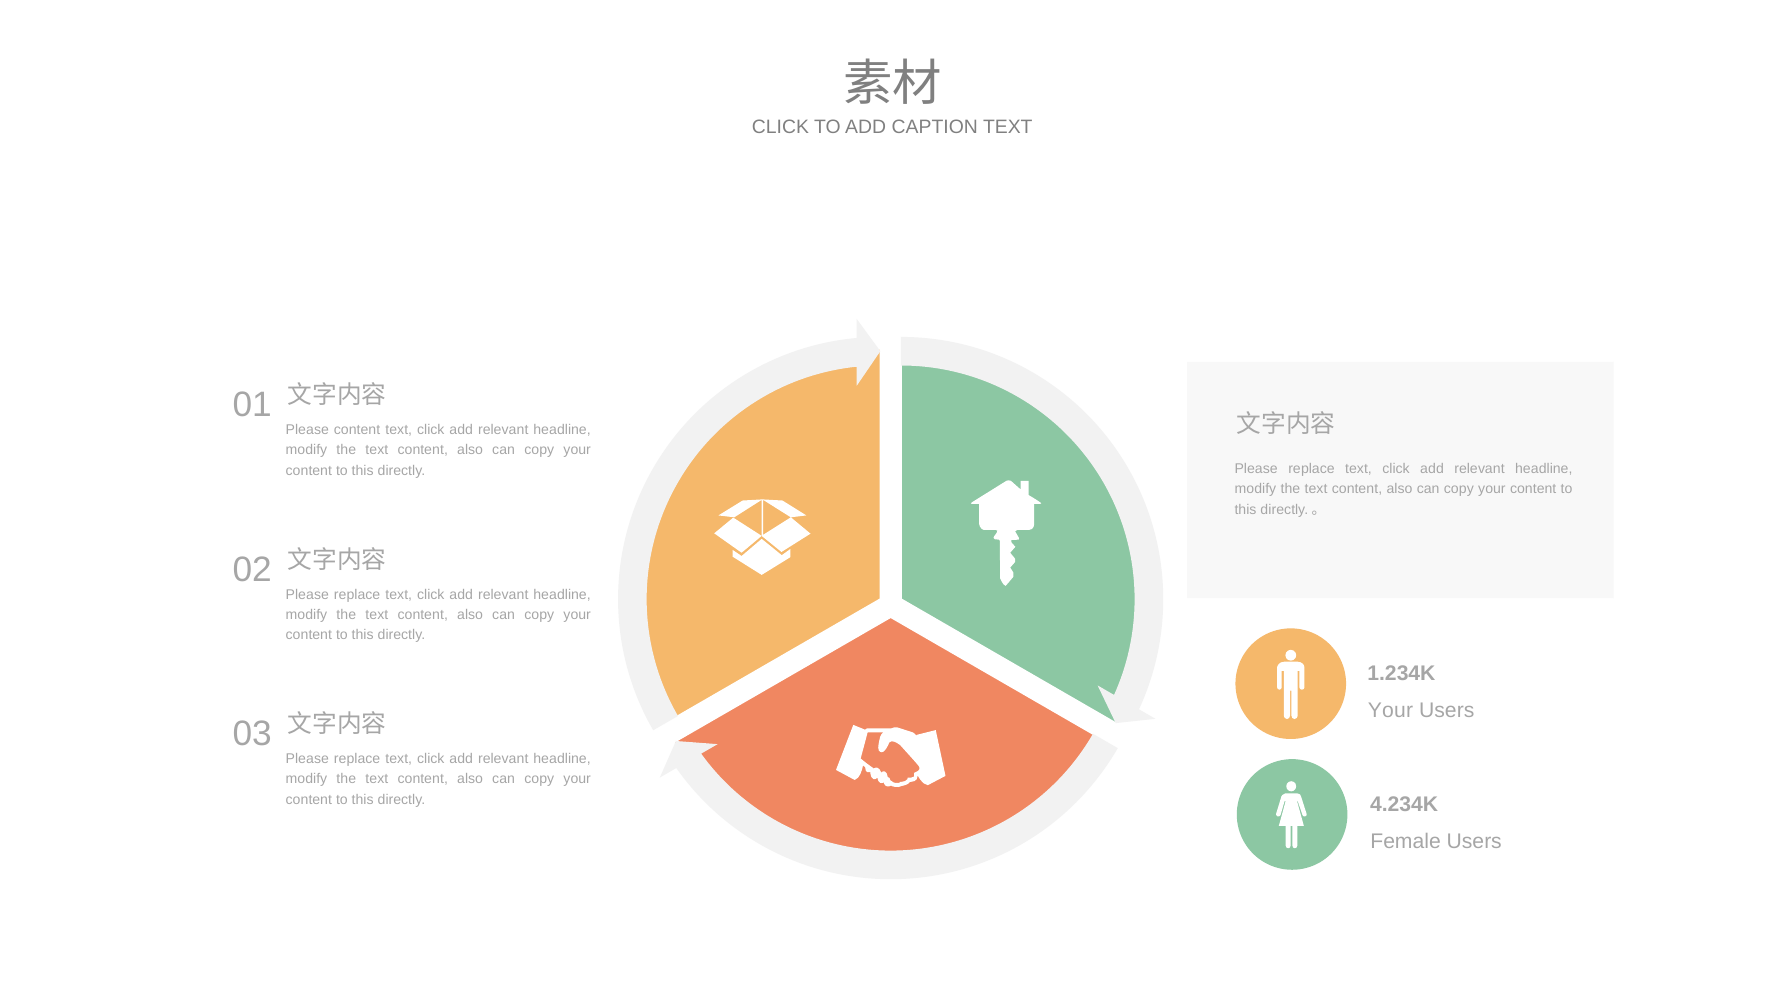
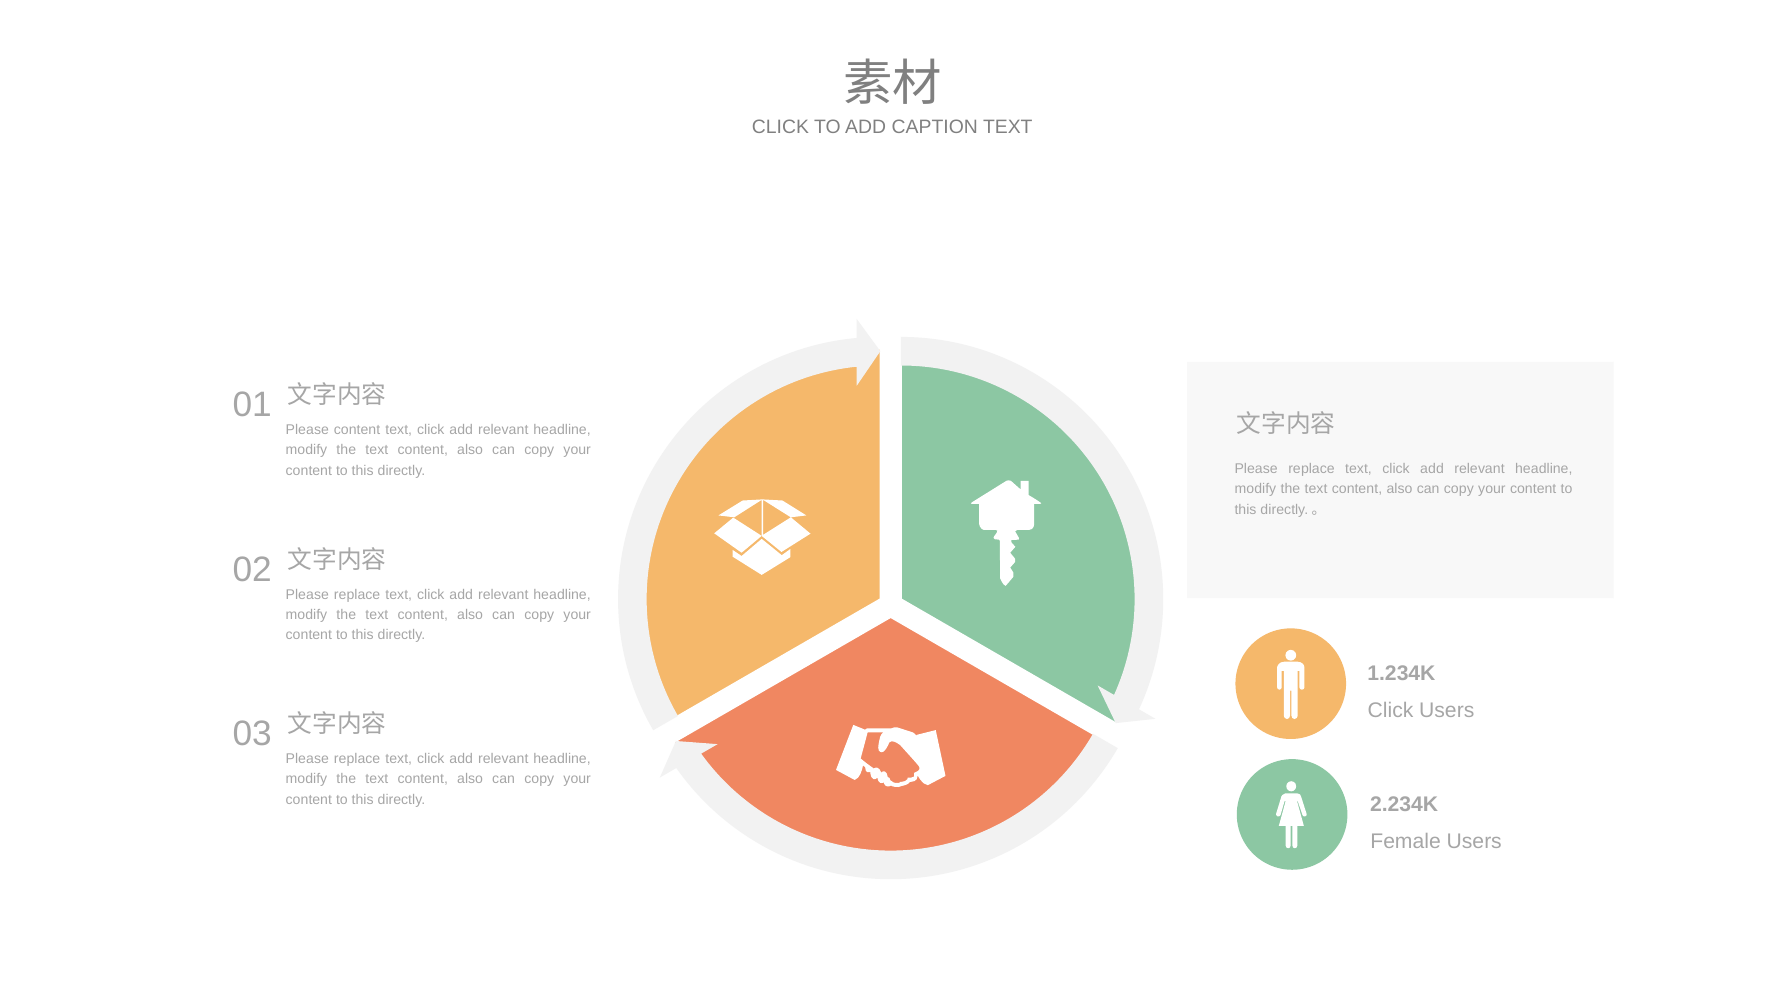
Your at (1390, 710): Your -> Click
4.234K: 4.234K -> 2.234K
